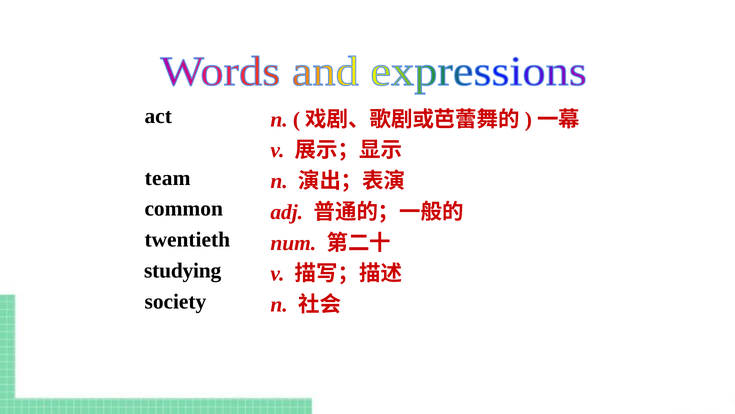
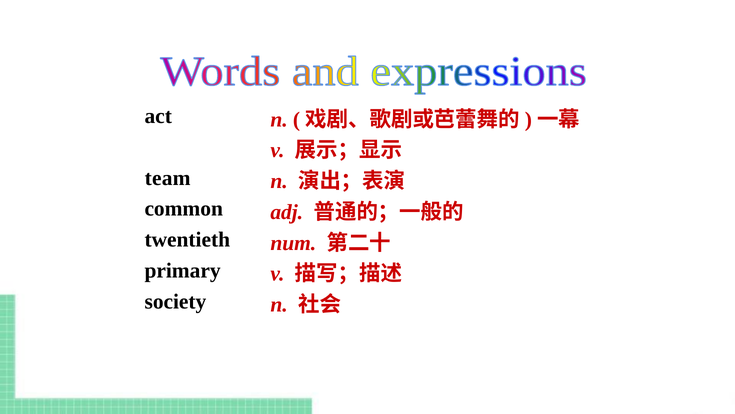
studying: studying -> primary
